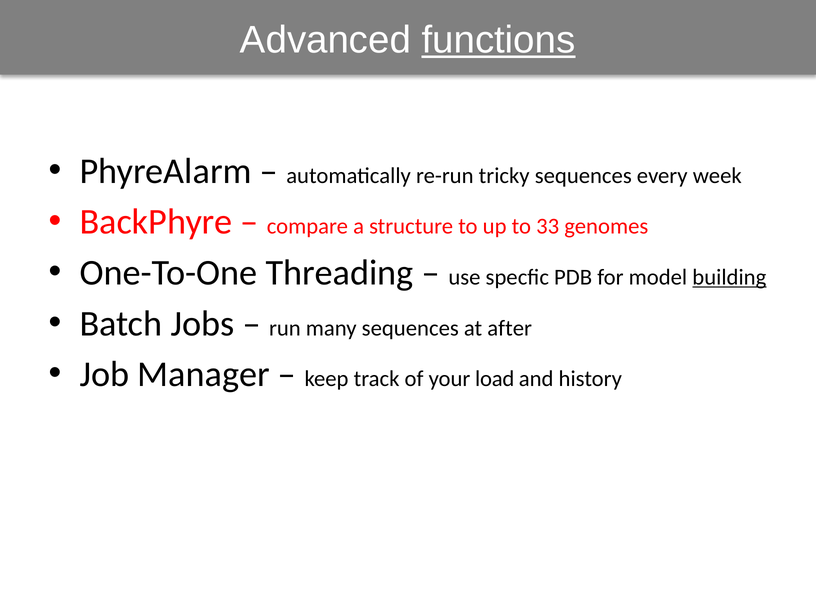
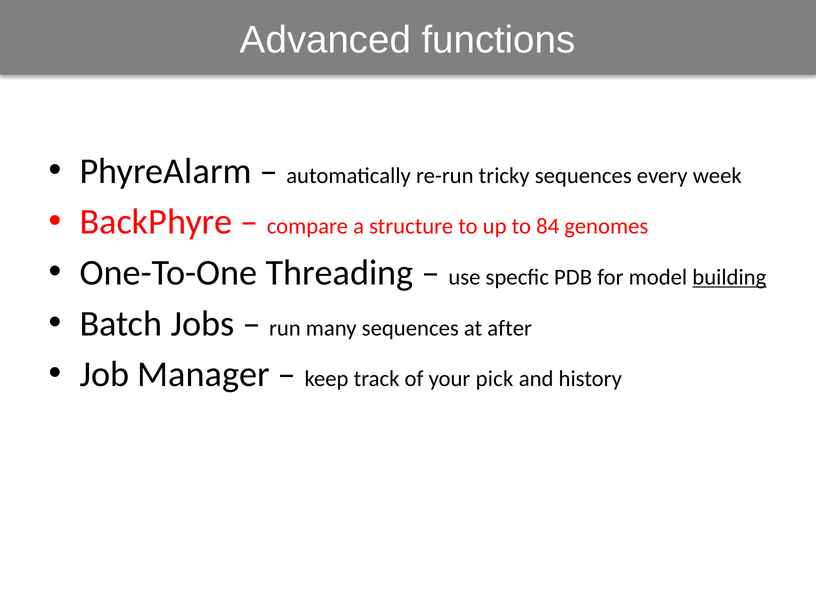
functions underline: present -> none
33: 33 -> 84
load: load -> pick
